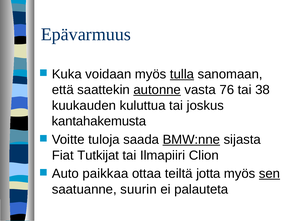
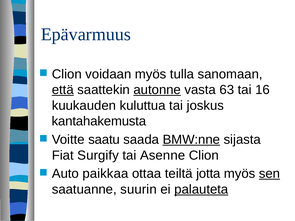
Kuka at (67, 74): Kuka -> Clion
tulla underline: present -> none
että underline: none -> present
76: 76 -> 63
38: 38 -> 16
tuloja: tuloja -> saatu
Tutkijat: Tutkijat -> Surgify
Ilmapiiri: Ilmapiiri -> Asenne
palauteta underline: none -> present
